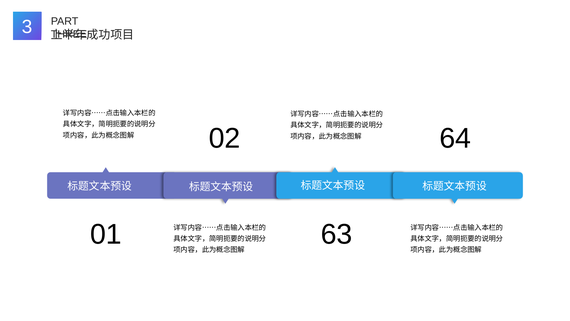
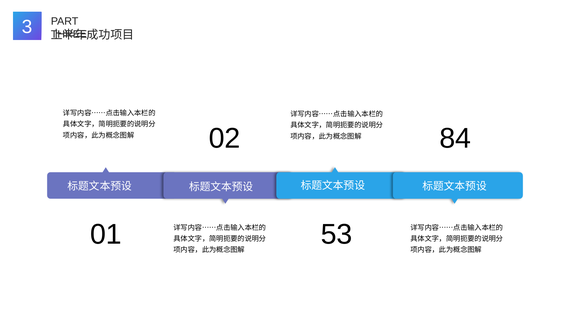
64: 64 -> 84
63: 63 -> 53
